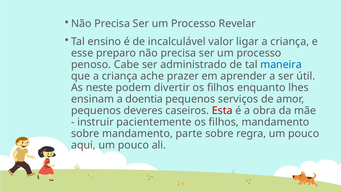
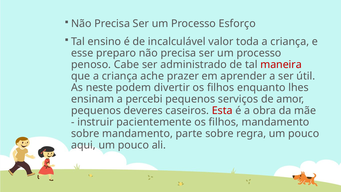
Revelar: Revelar -> Esforço
ligar: ligar -> toda
maneira colour: blue -> red
doentia: doentia -> percebi
